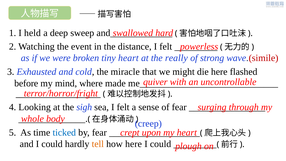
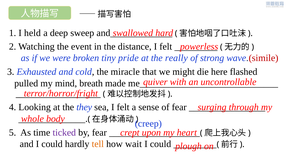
tiny heart: heart -> pride
before: before -> pulled
where: where -> breath
sigh: sigh -> they
ticked colour: blue -> purple
how here: here -> wait
